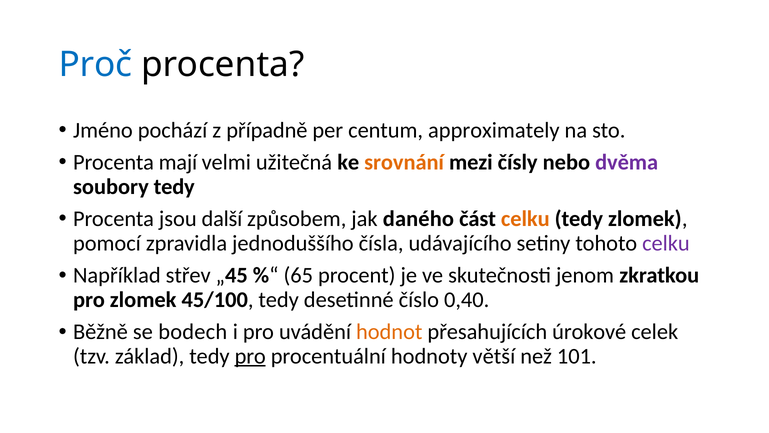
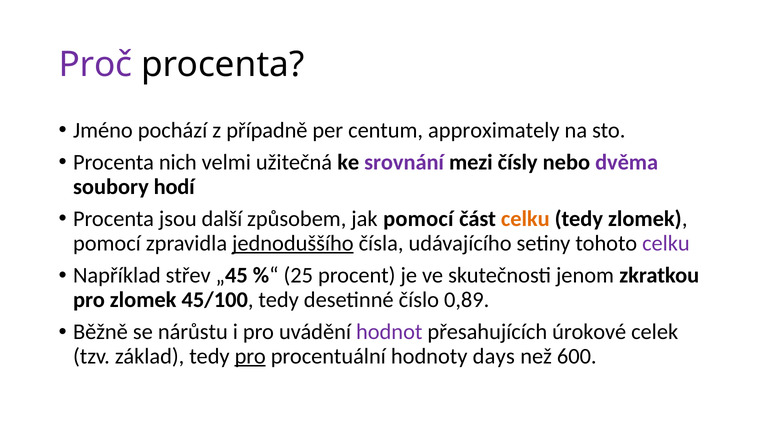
Proč colour: blue -> purple
mají: mají -> nich
srovnání colour: orange -> purple
soubory tedy: tedy -> hodí
jak daného: daného -> pomocí
jednoduššího underline: none -> present
65: 65 -> 25
0,40: 0,40 -> 0,89
bodech: bodech -> nárůstu
hodnot colour: orange -> purple
větší: větší -> days
101: 101 -> 600
